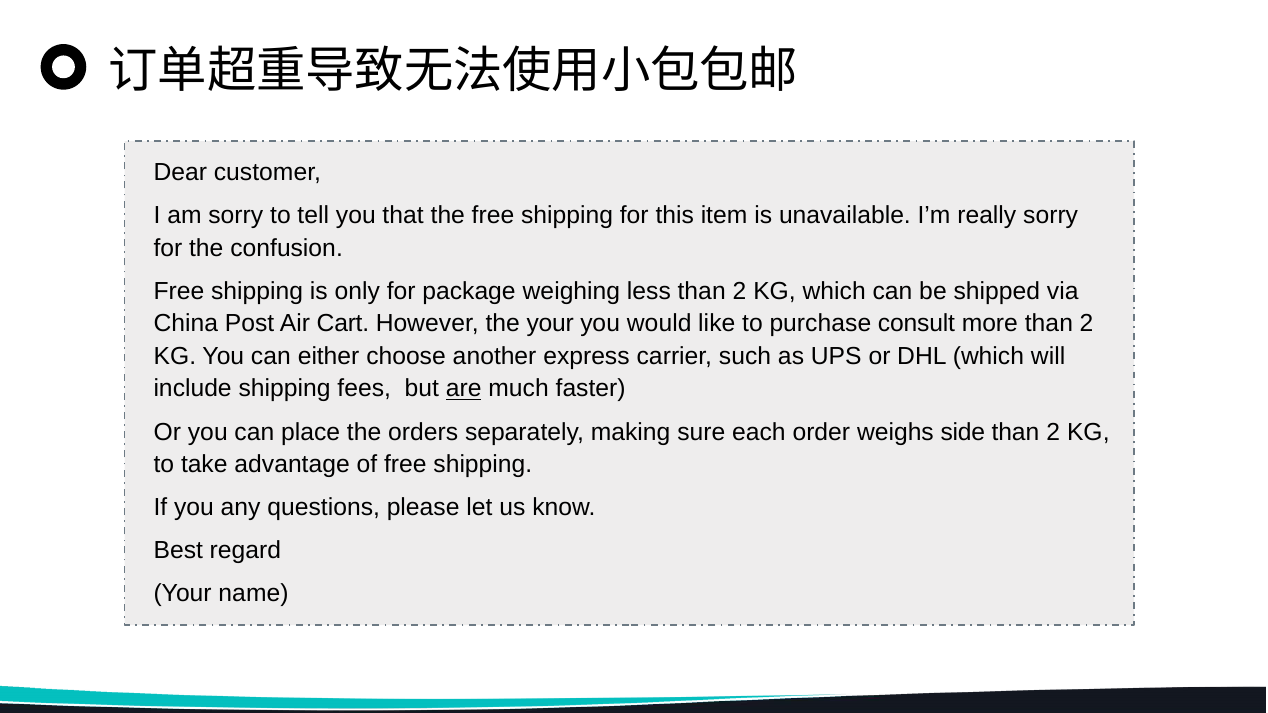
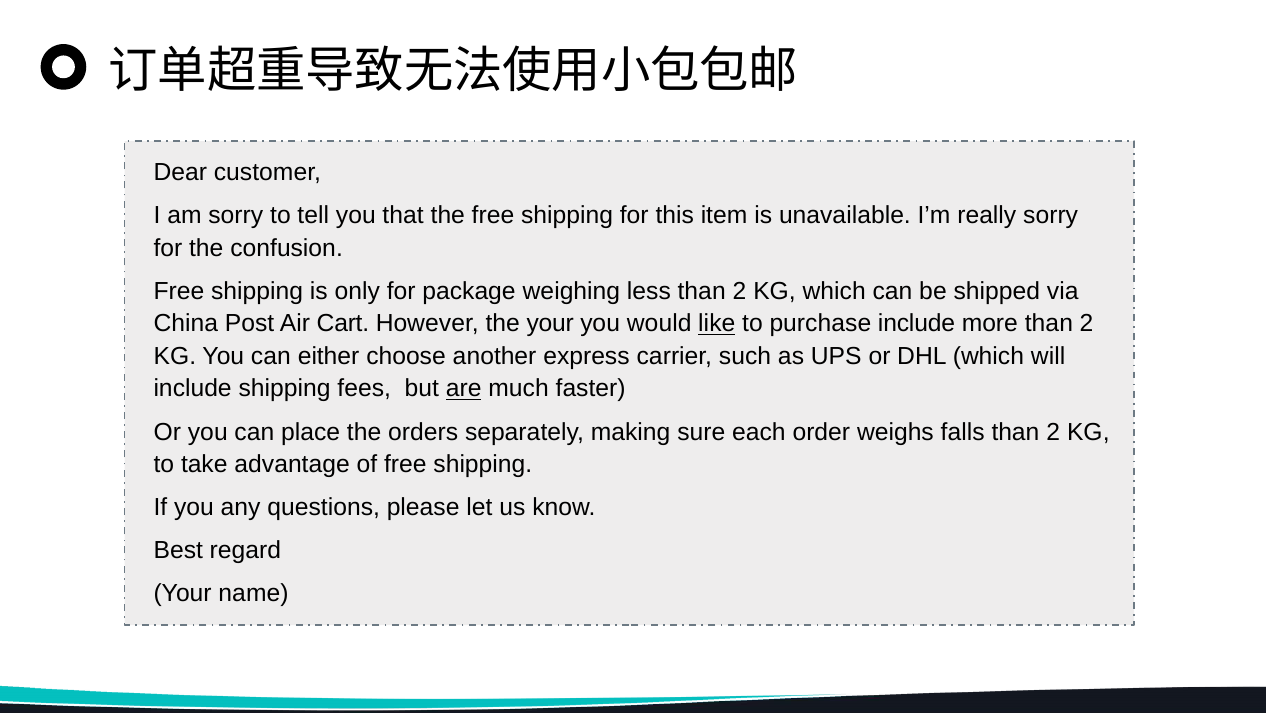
like underline: none -> present
purchase consult: consult -> include
side: side -> falls
